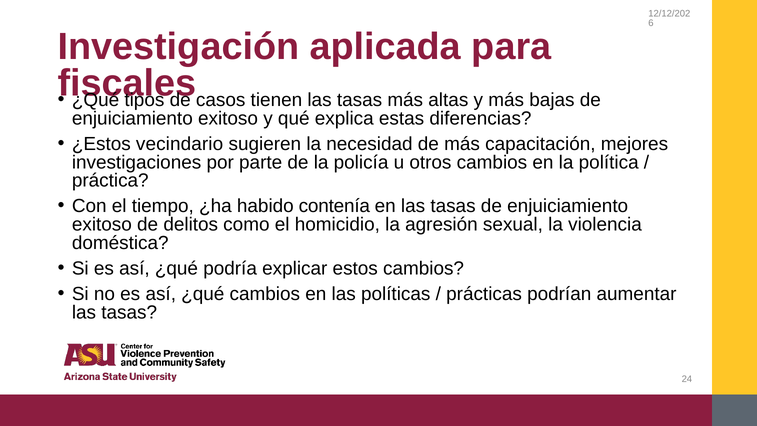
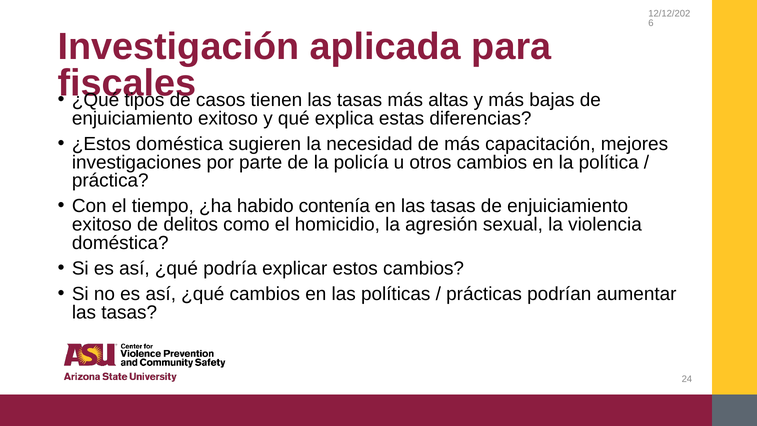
¿Estos vecindario: vecindario -> doméstica
